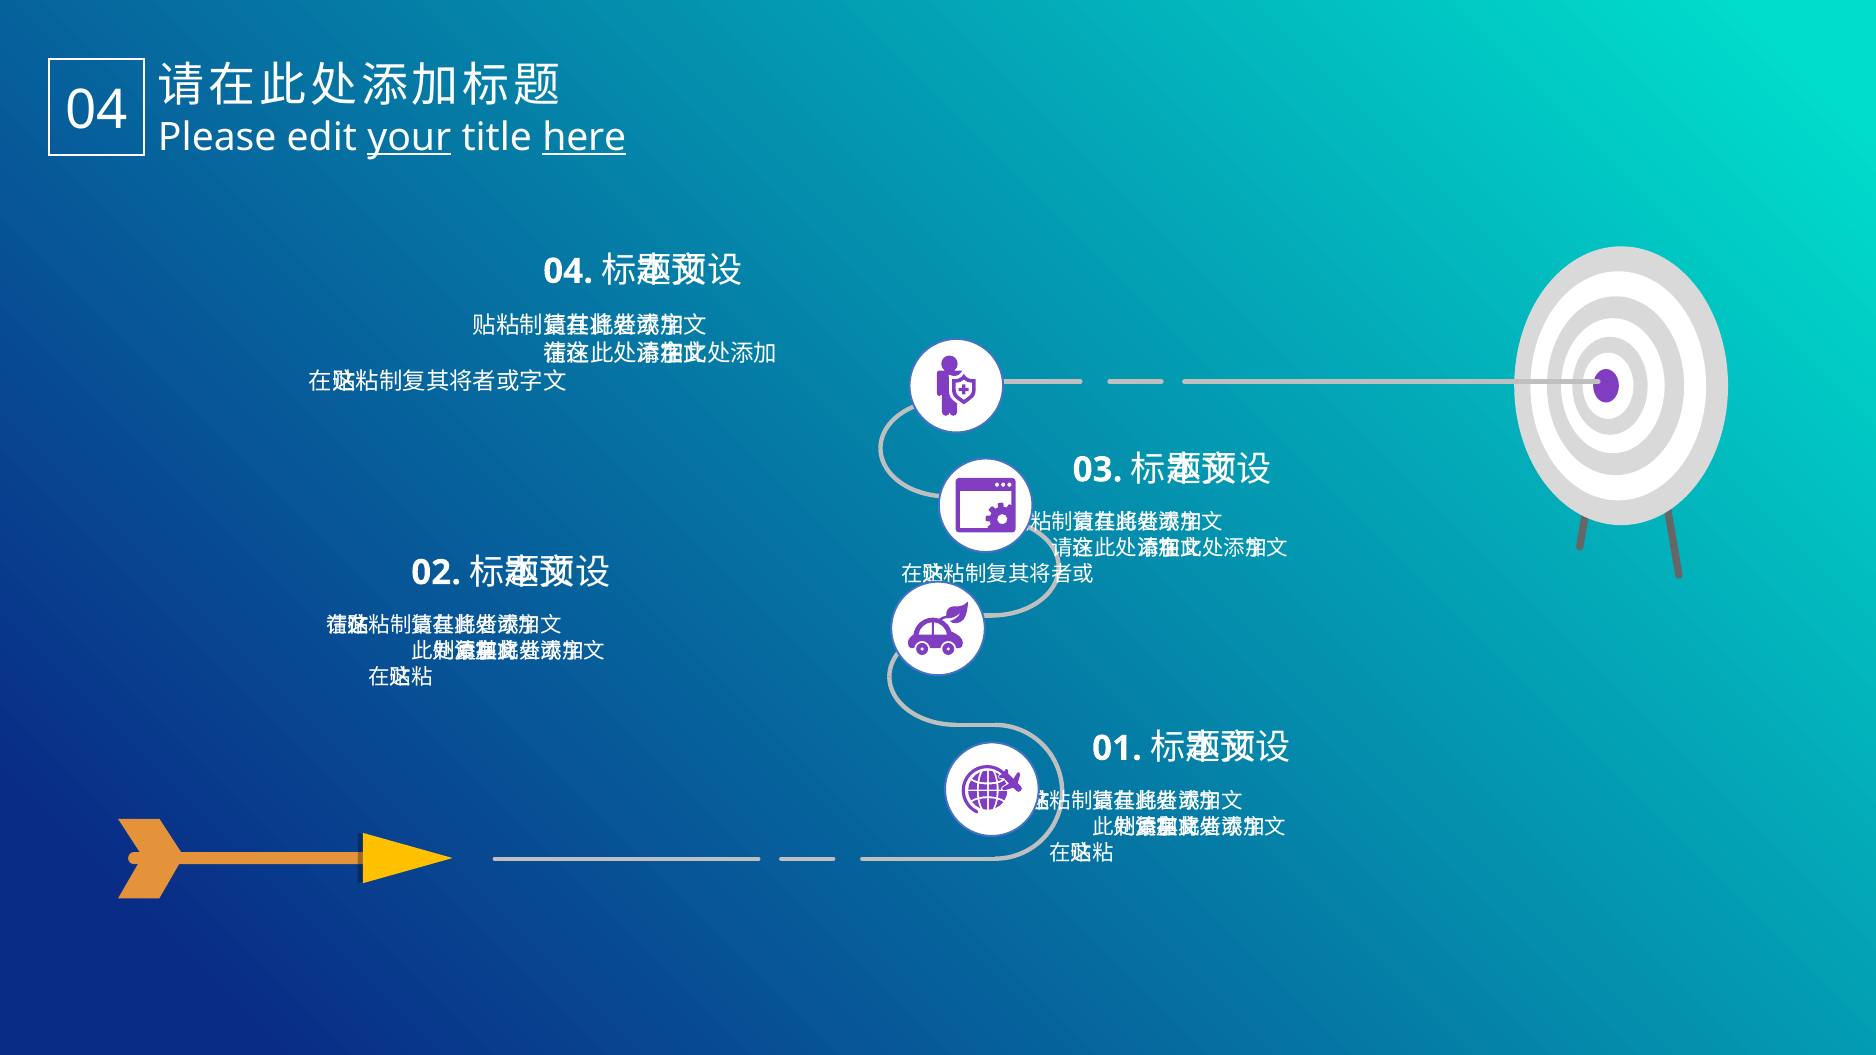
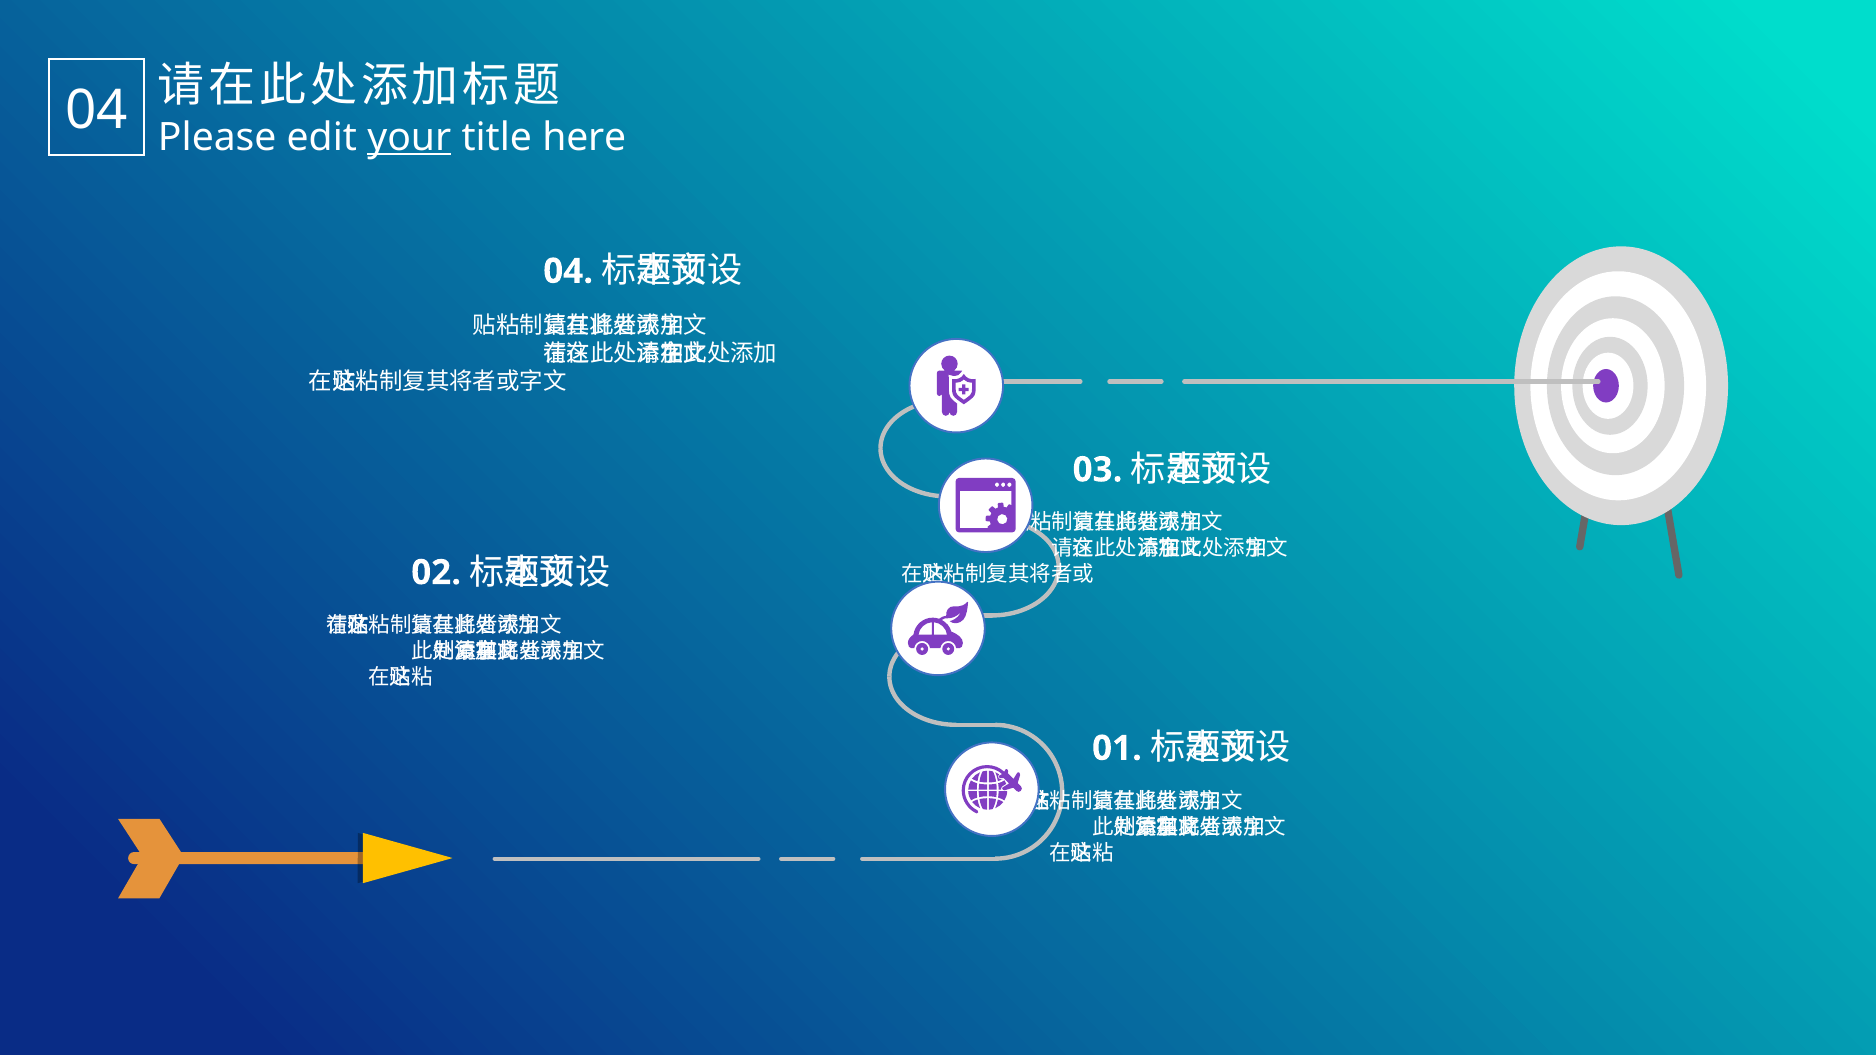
here underline: present -> none
